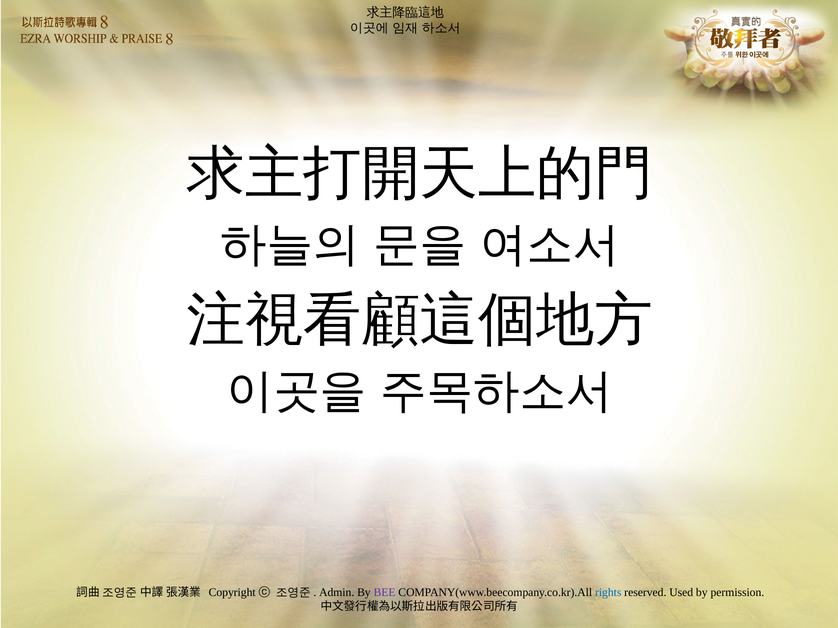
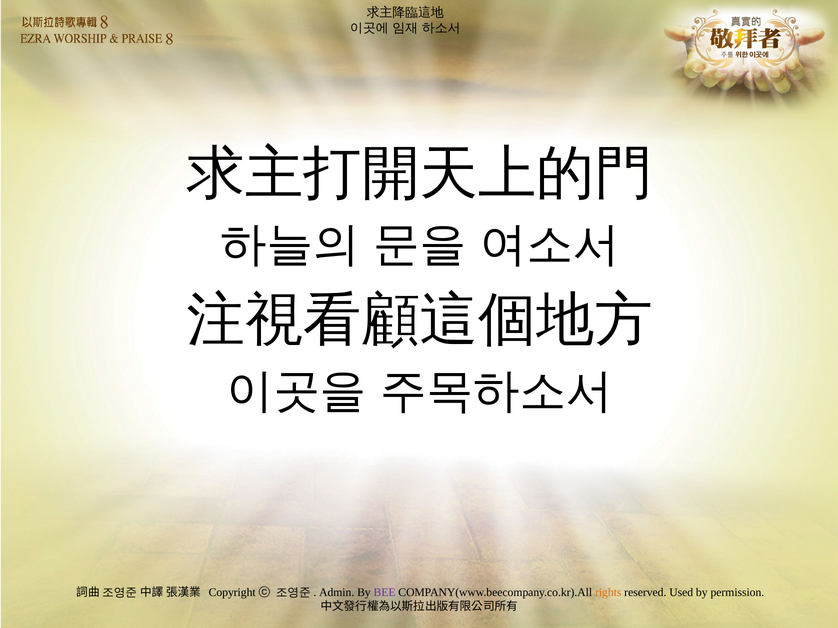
rights colour: blue -> orange
